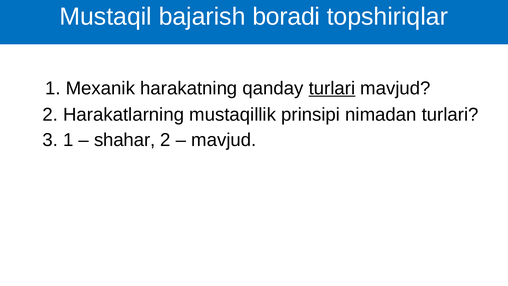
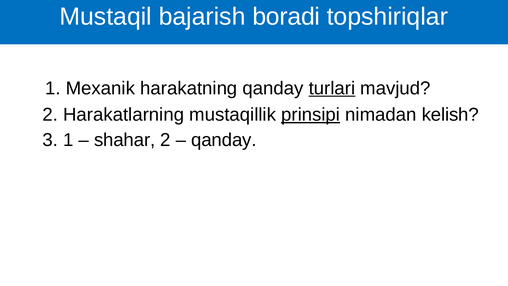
prinsipi underline: none -> present
nimadan turlari: turlari -> kelish
mavjud at (224, 140): mavjud -> qanday
